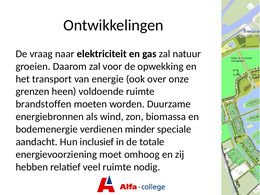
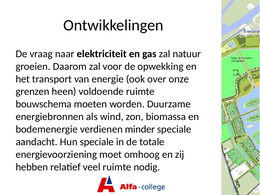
brandstoffen: brandstoffen -> bouwschema
Hun inclusief: inclusief -> speciale
